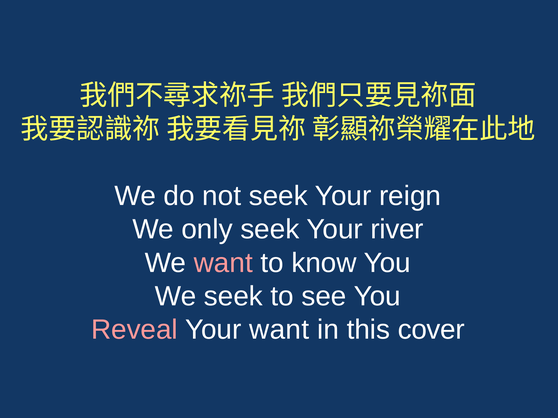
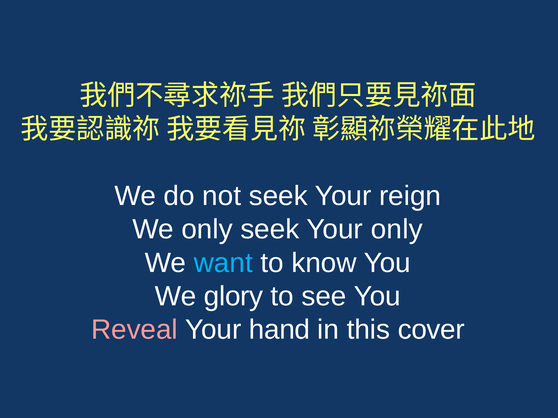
Your river: river -> only
want at (223, 263) colour: pink -> light blue
We seek: seek -> glory
Your want: want -> hand
